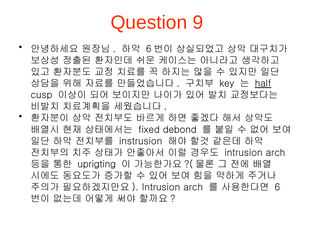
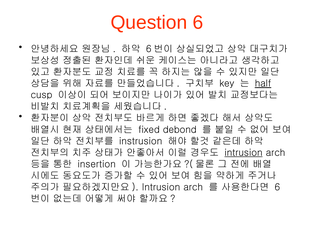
Question 9: 9 -> 6
intrusion at (244, 152) underline: none -> present
uprigting: uprigting -> insertion
